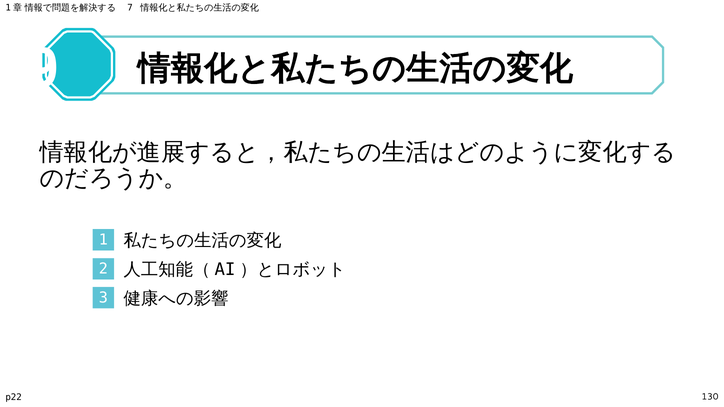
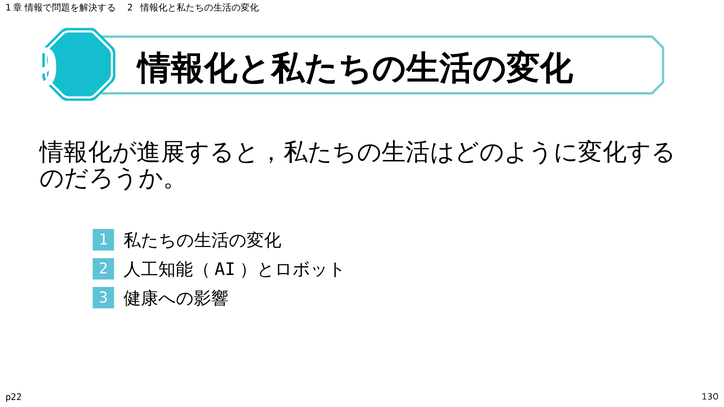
7 at (130, 8): 7 -> 2
